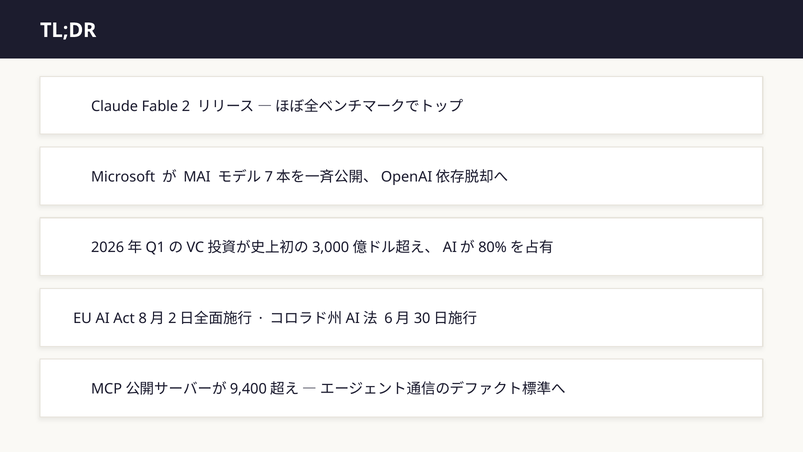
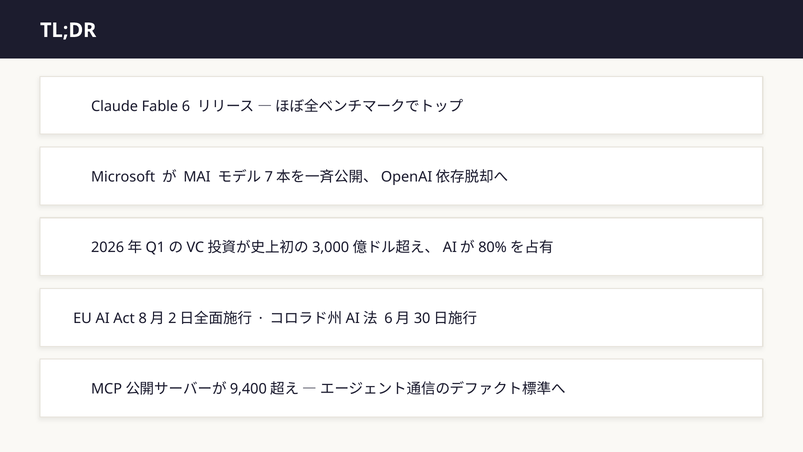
2: 2 -> 6
